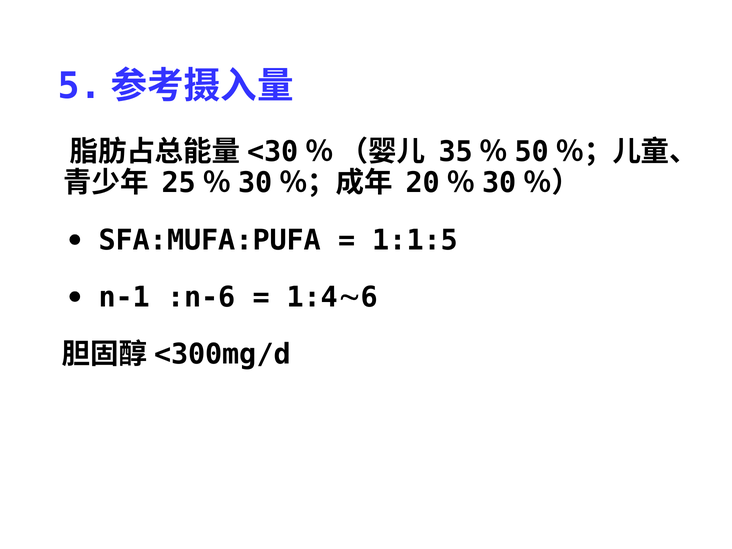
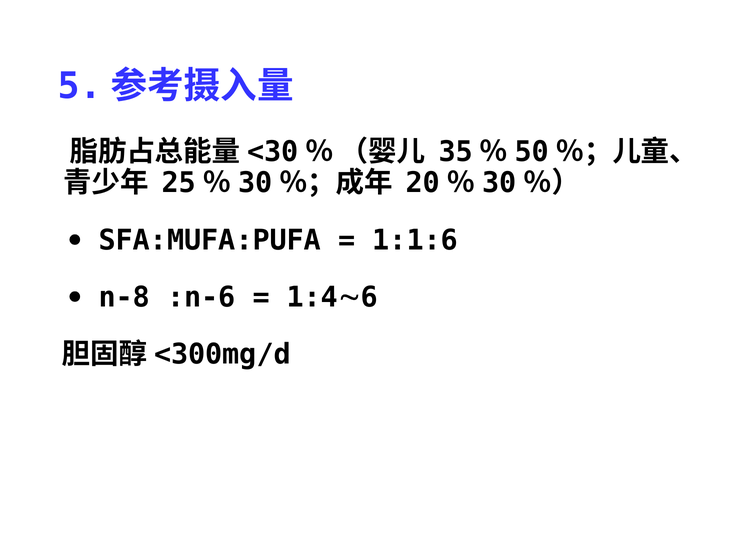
1:1:5: 1:1:5 -> 1:1:6
n-1: n-1 -> n-8
